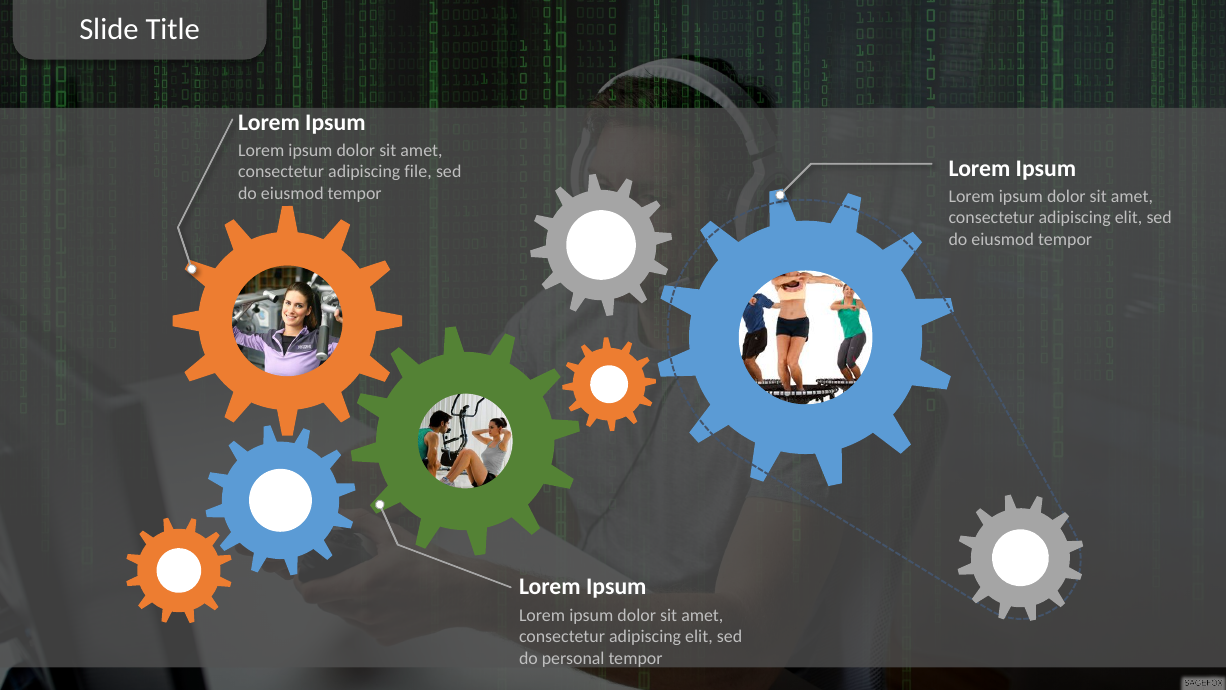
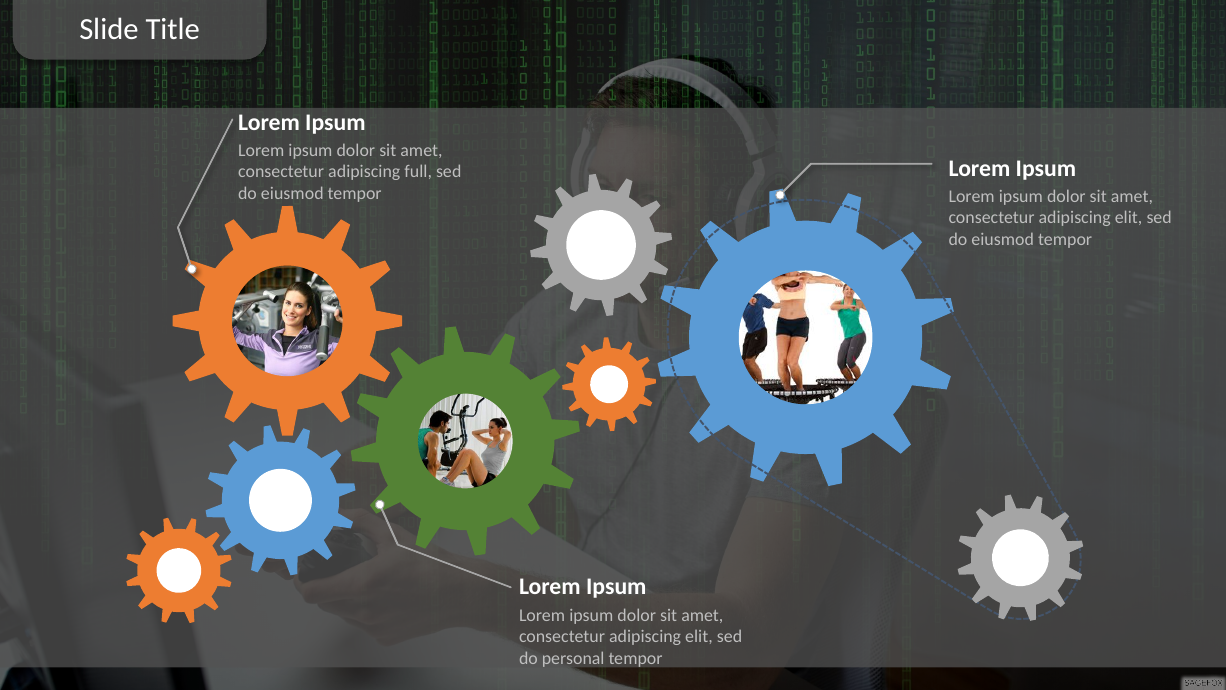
file: file -> full
